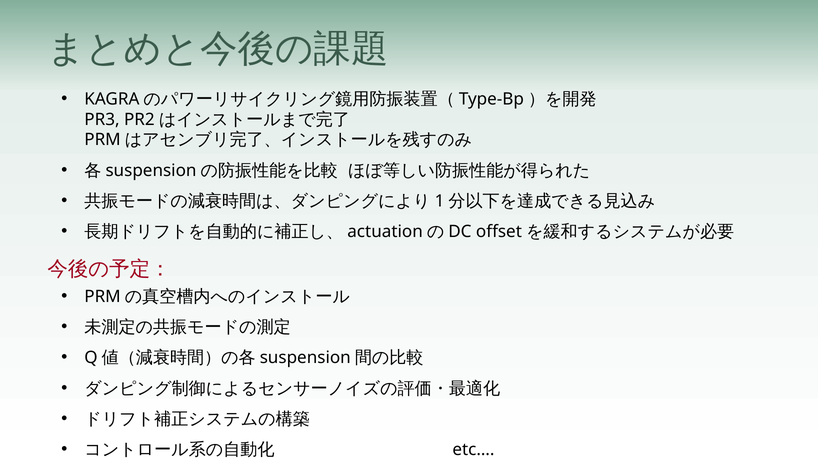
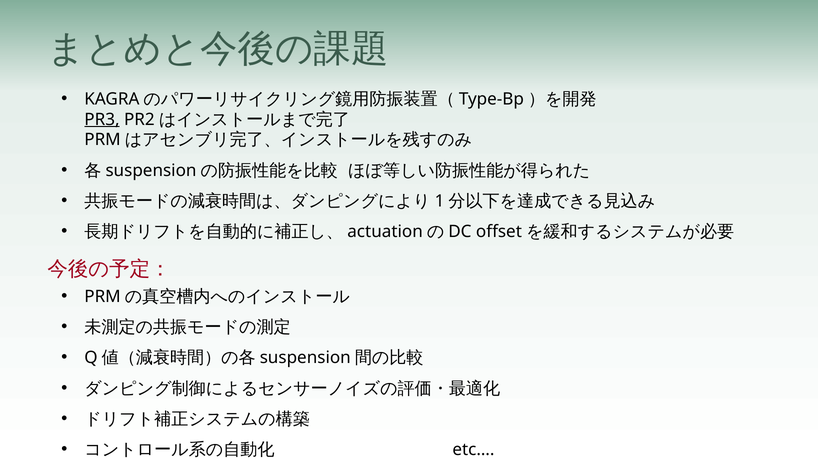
PR3 underline: none -> present
